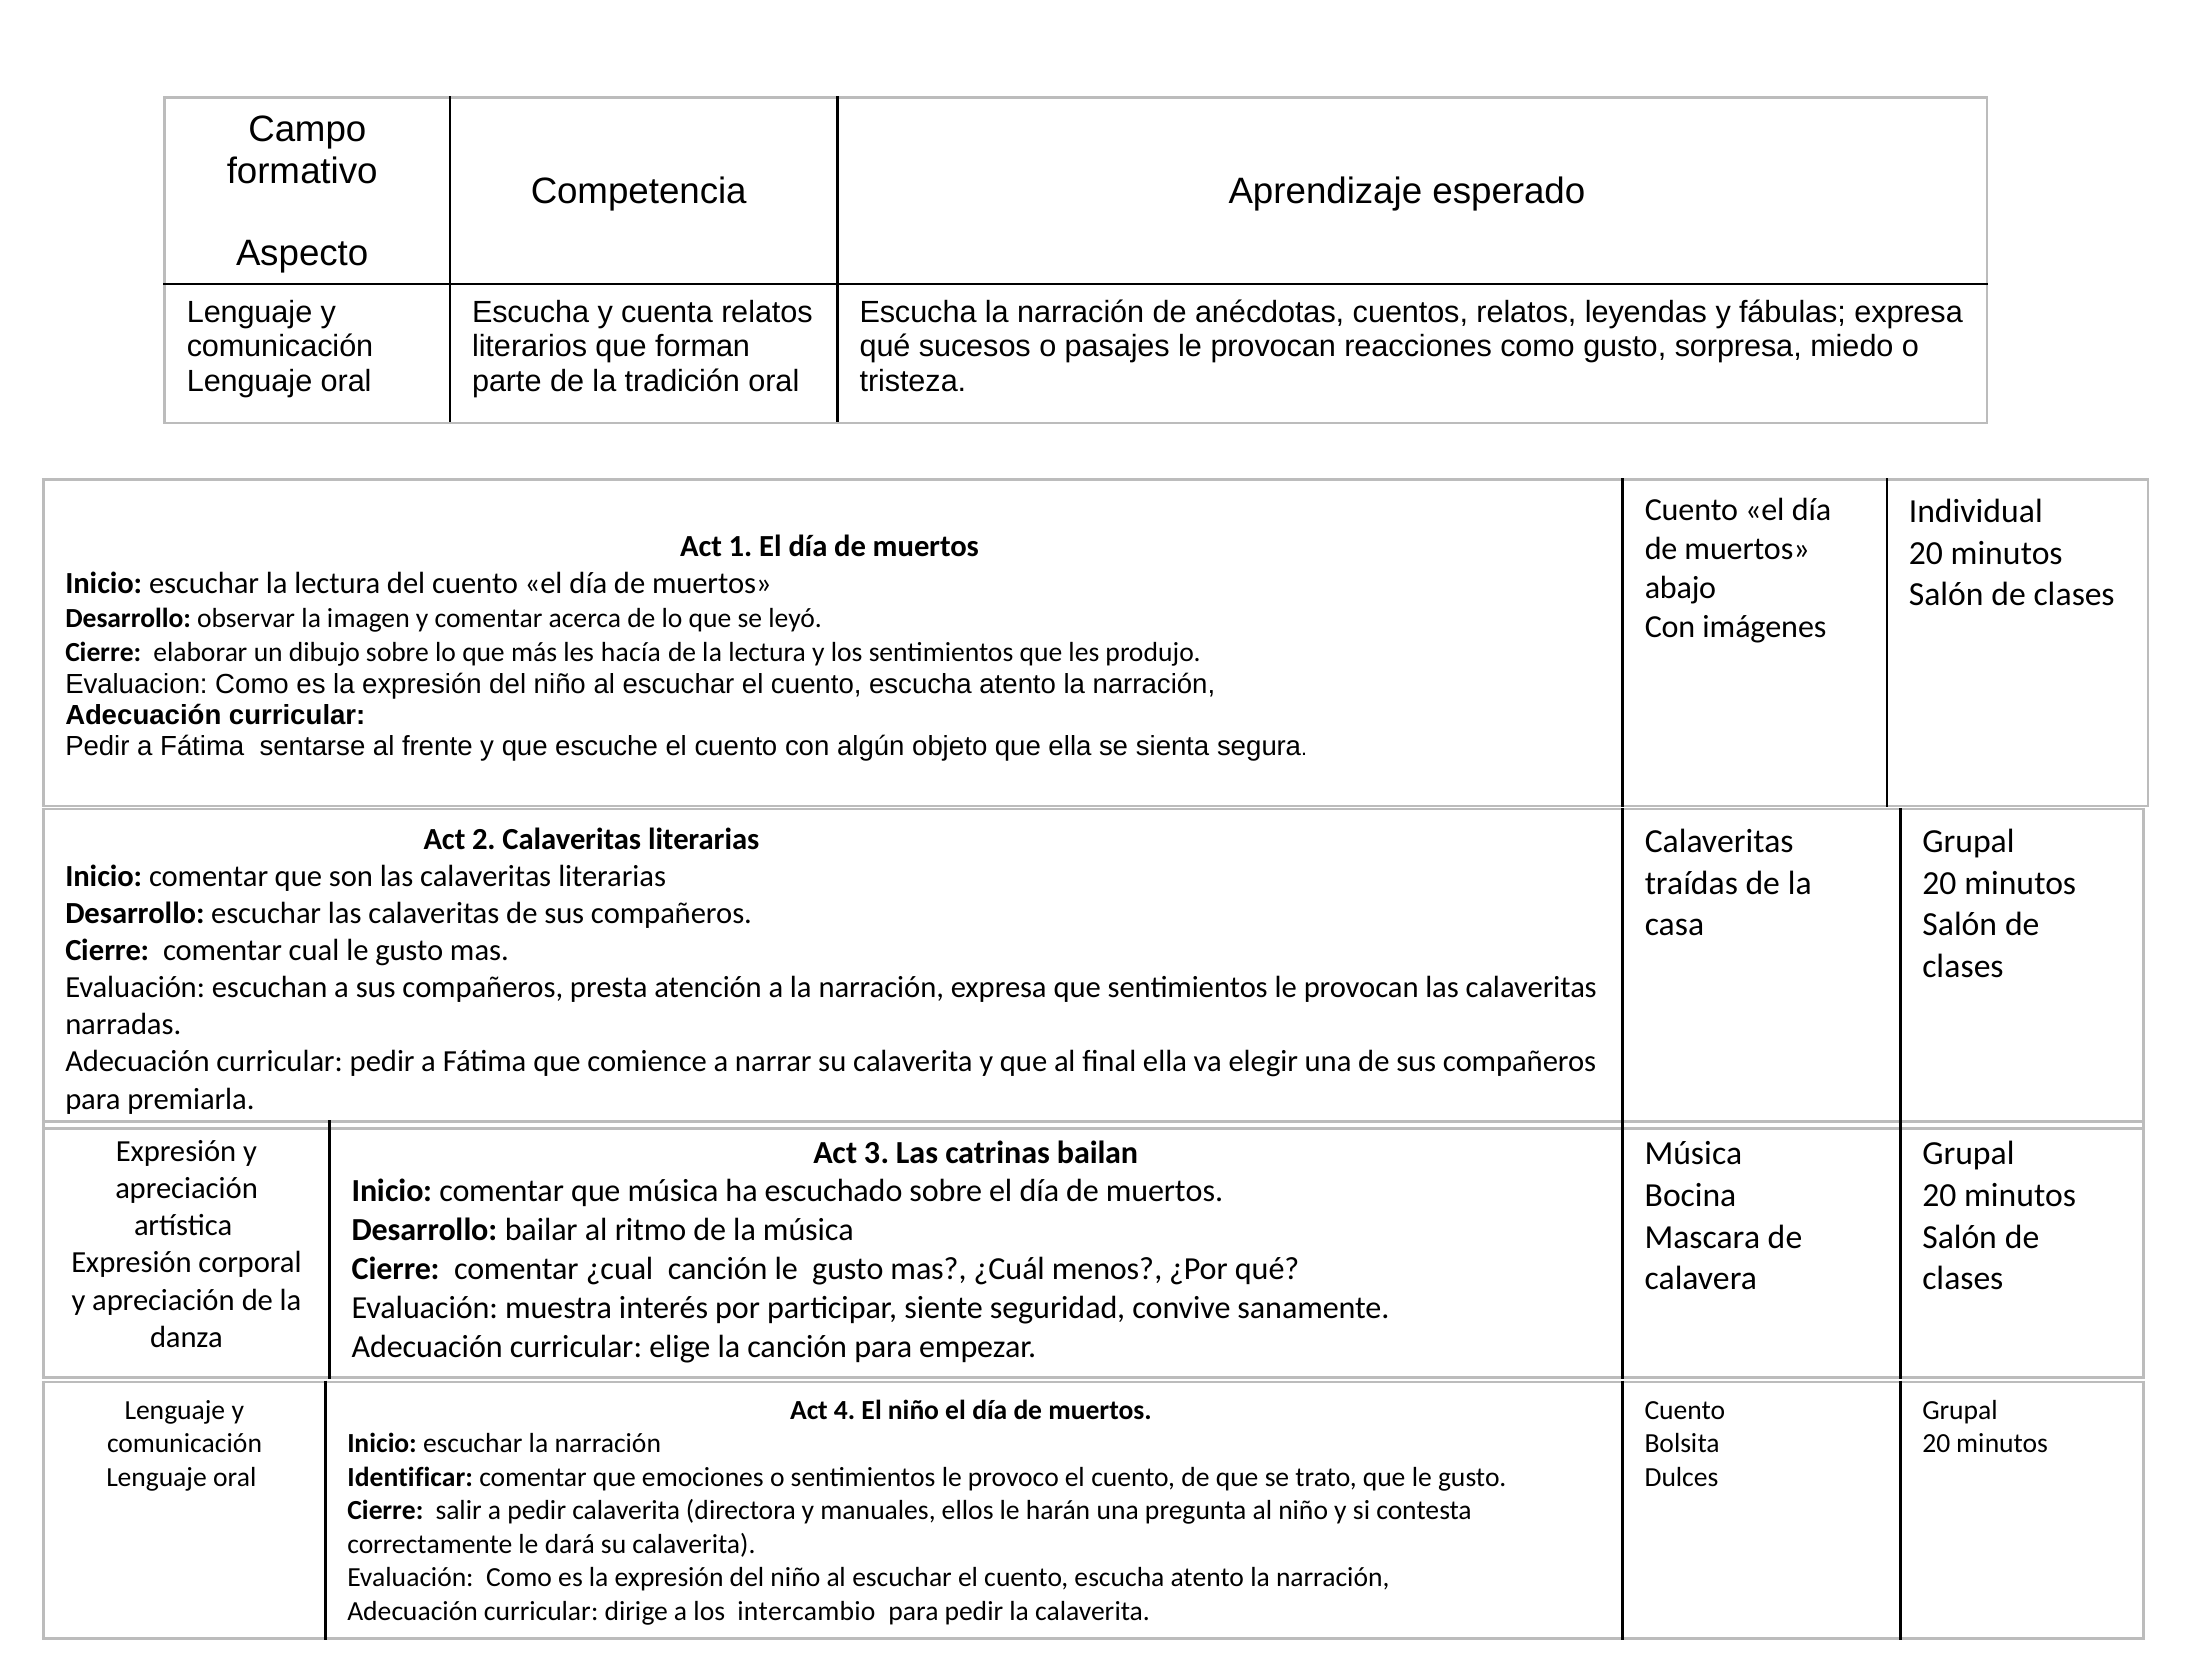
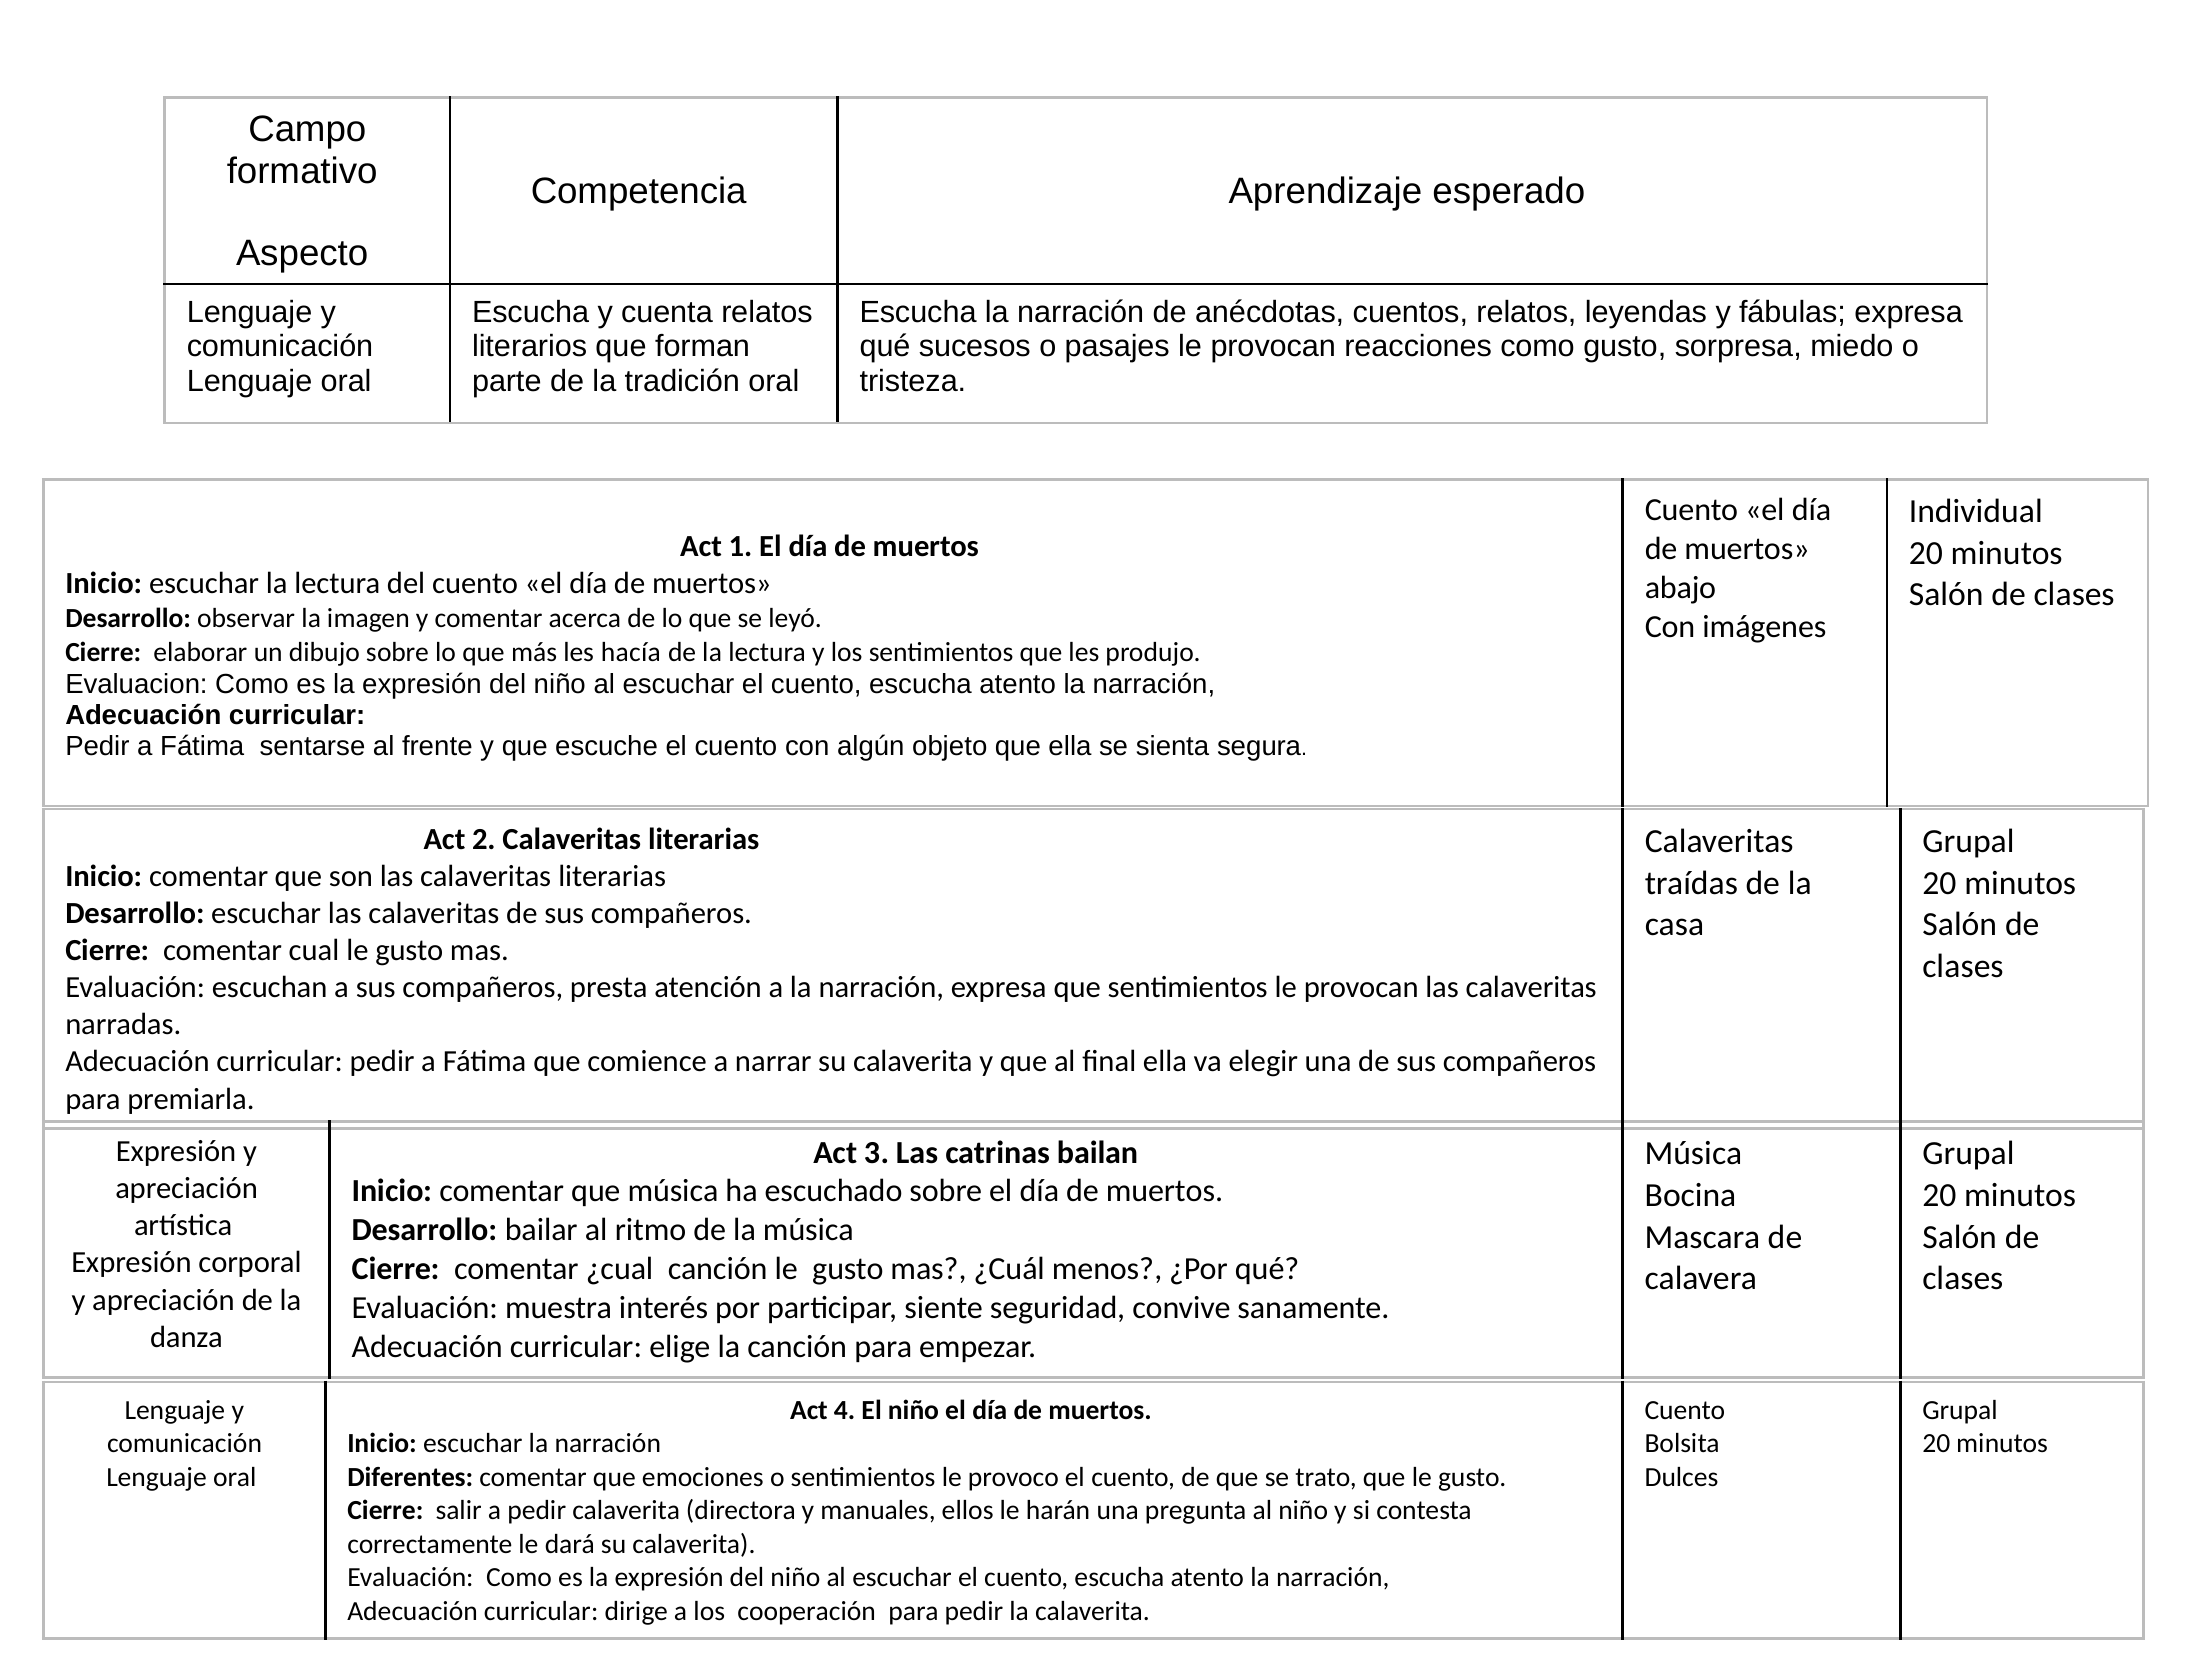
Identificar: Identificar -> Diferentes
intercambio: intercambio -> cooperación
